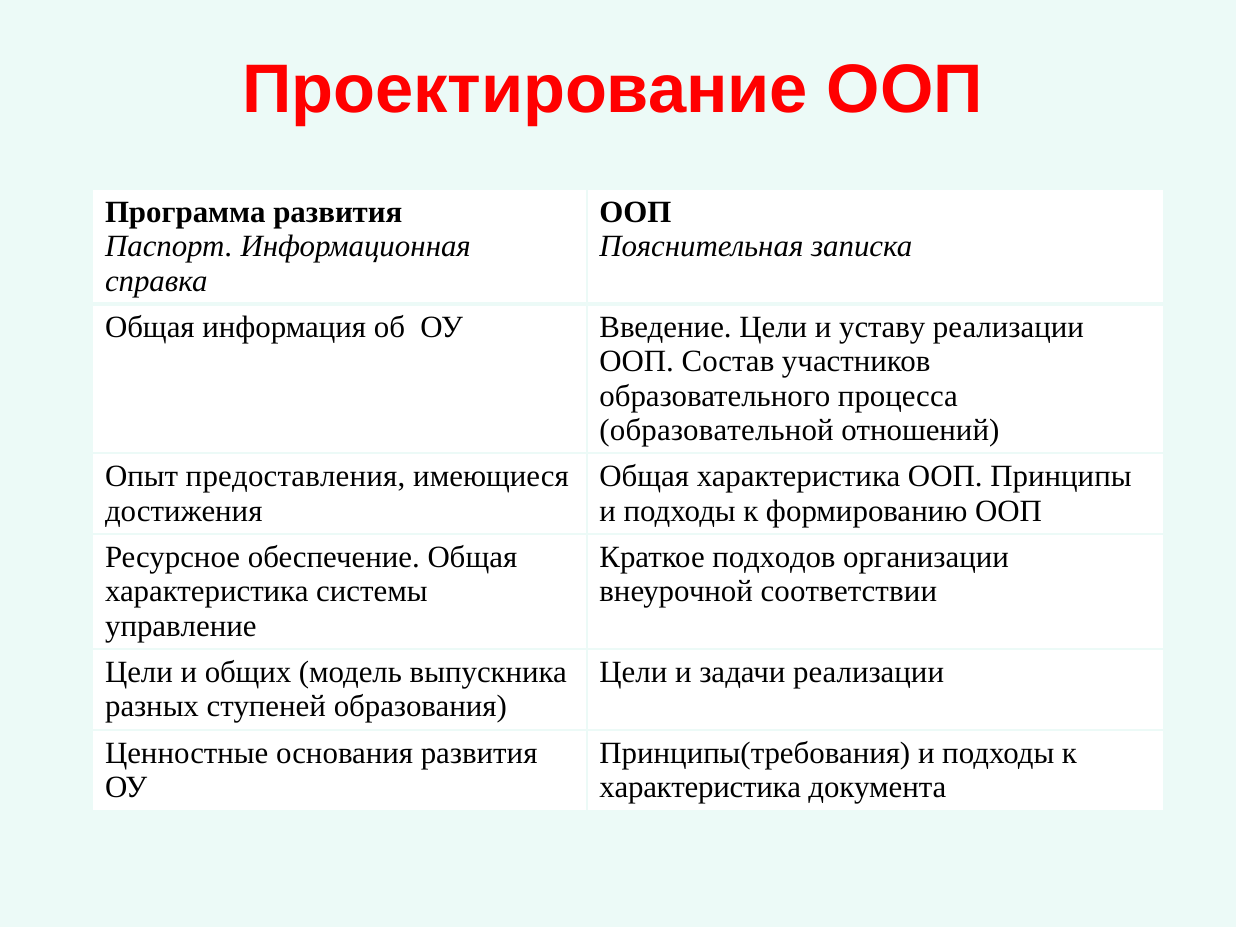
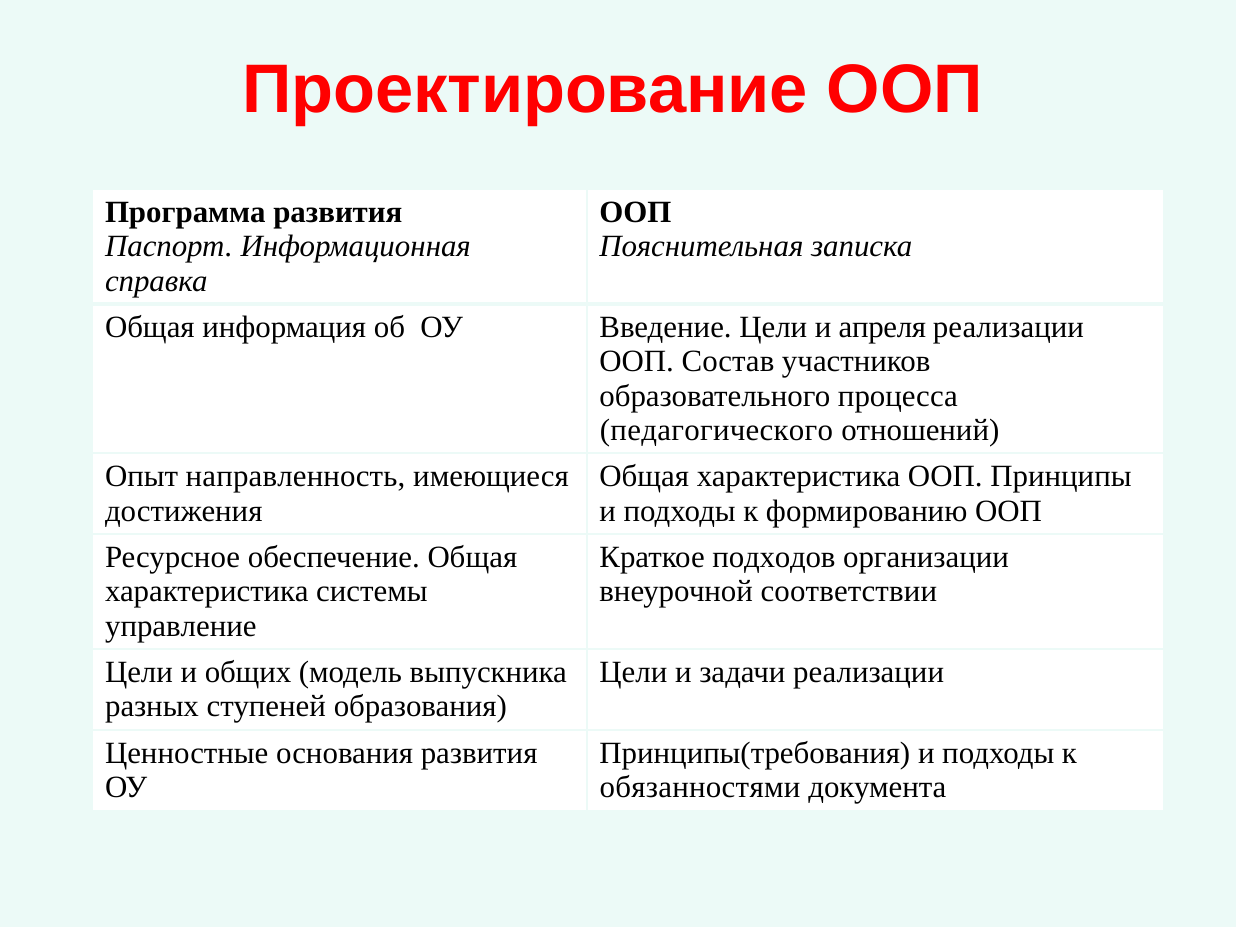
уставу: уставу -> апреля
образовательной: образовательной -> педагогического
предоставления: предоставления -> направленность
характеристика at (700, 788): характеристика -> обязанностями
